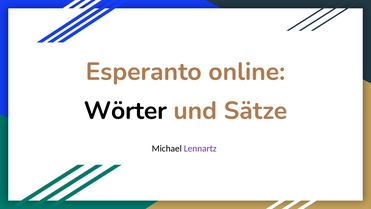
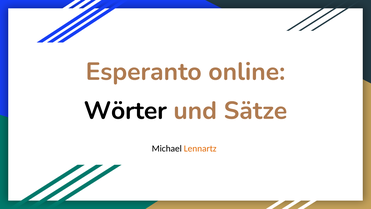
Lennartz colour: purple -> orange
